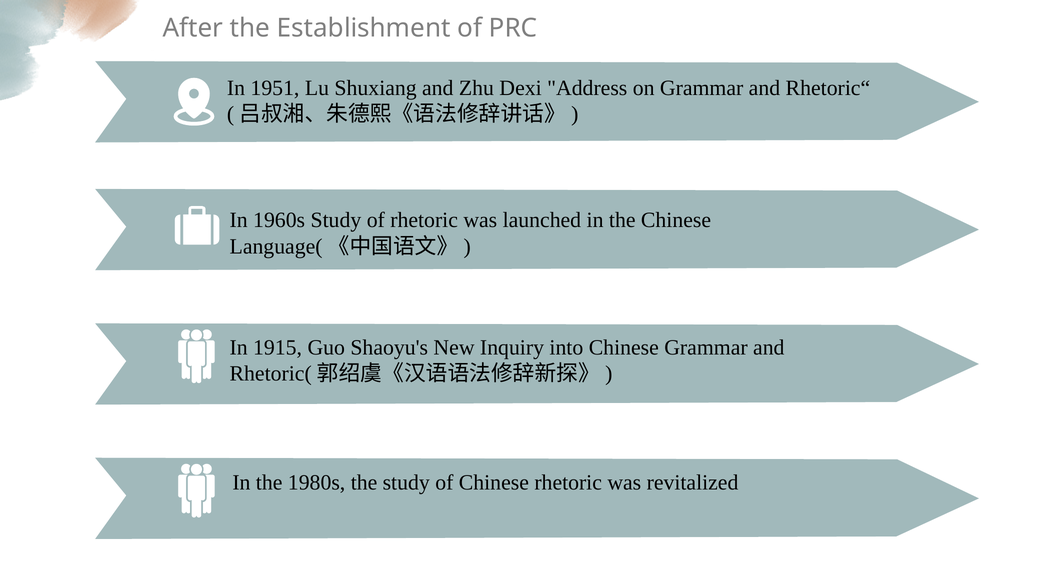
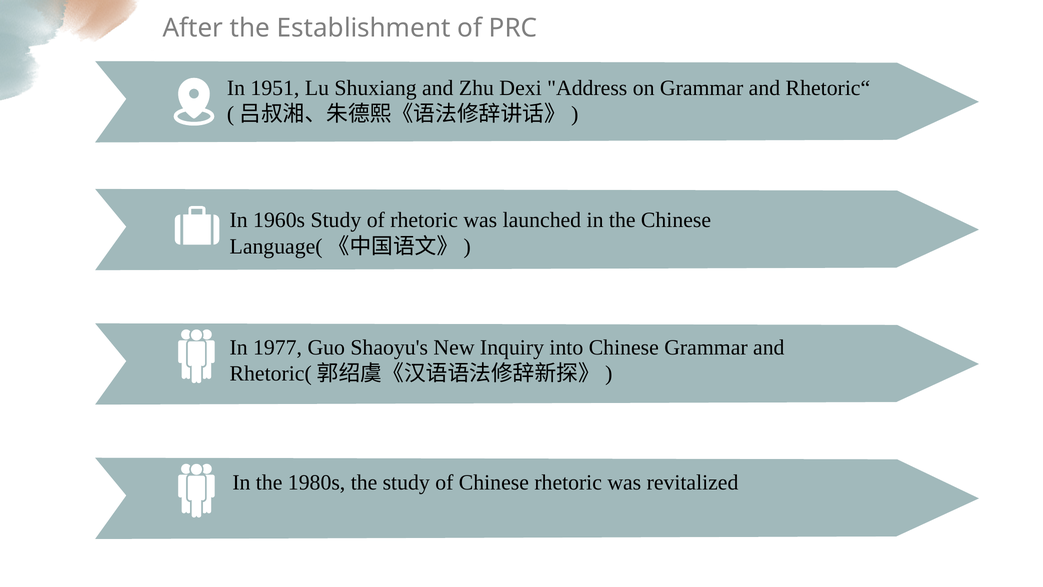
1915: 1915 -> 1977
